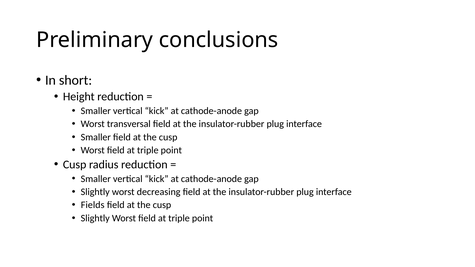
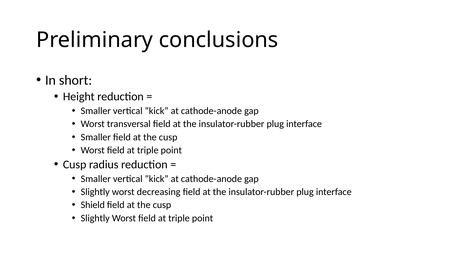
Fields: Fields -> Shield
